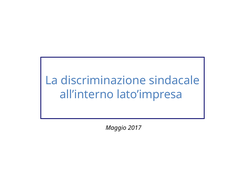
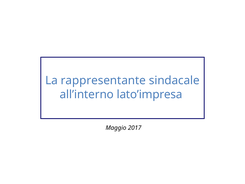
discriminazione: discriminazione -> rappresentante
